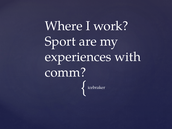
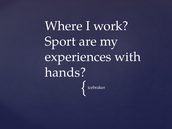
comm: comm -> hands
